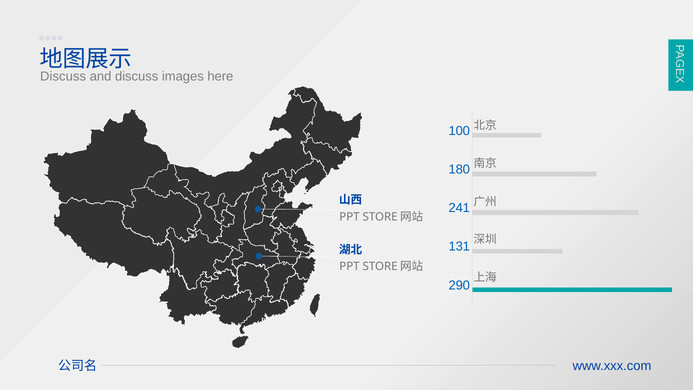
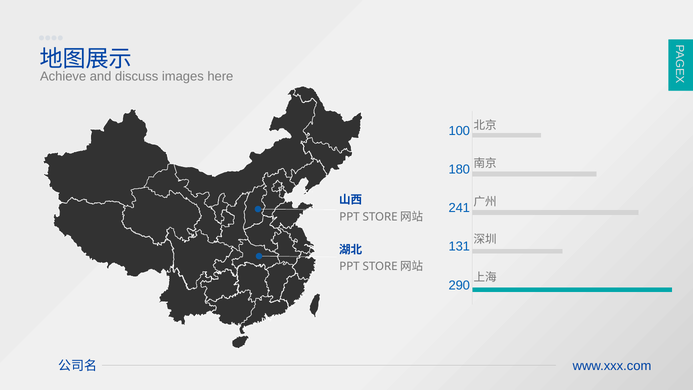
Discuss at (63, 76): Discuss -> Achieve
